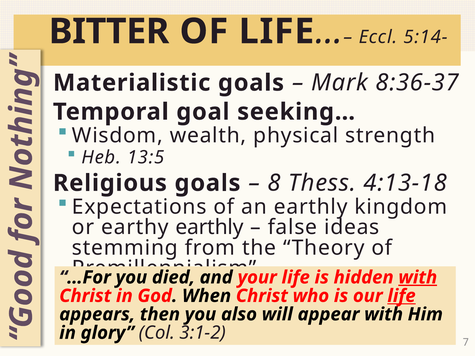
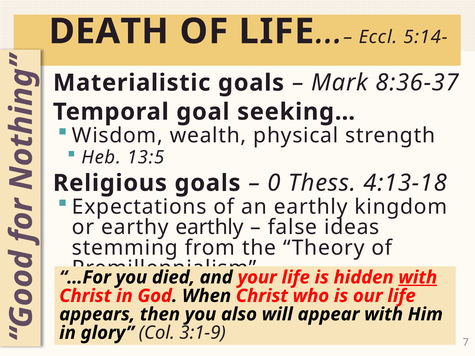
BITTER: BITTER -> DEATH
8: 8 -> 0
life at (402, 296) underline: present -> none
3:1-2: 3:1-2 -> 3:1-9
